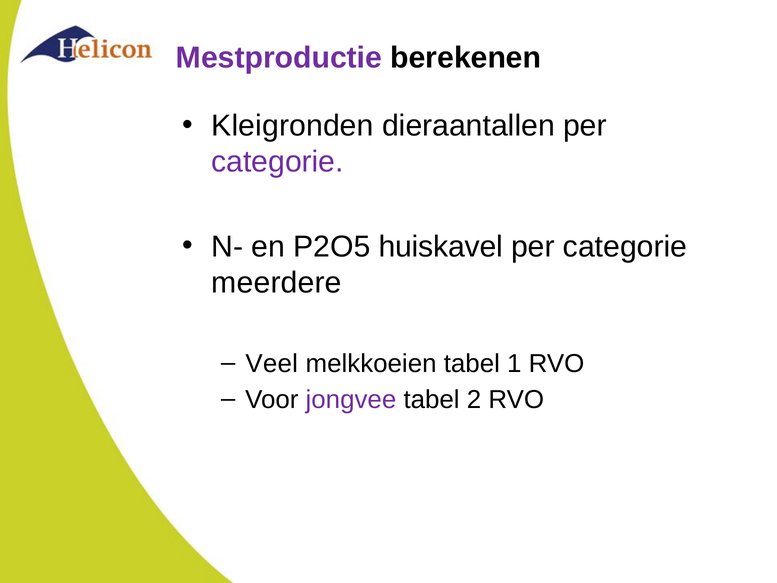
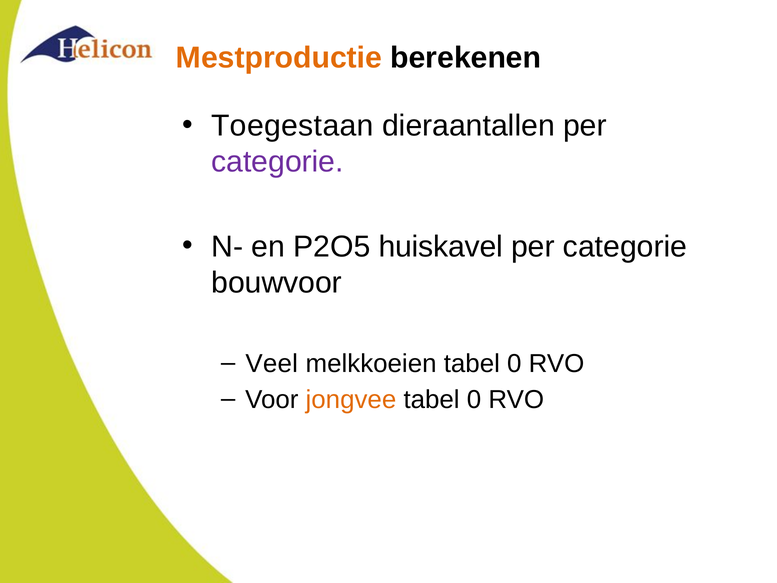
Mestproductie colour: purple -> orange
Kleigronden: Kleigronden -> Toegestaan
meerdere: meerdere -> bouwvoor
melkkoeien tabel 1: 1 -> 0
jongvee colour: purple -> orange
2 at (474, 400): 2 -> 0
